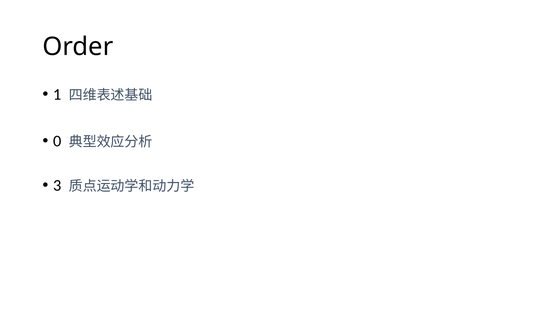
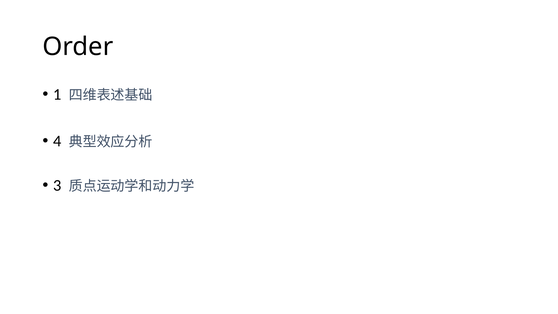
0: 0 -> 4
